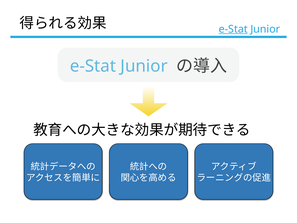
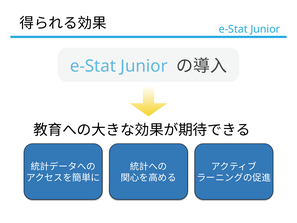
e-Stat at (233, 29) underline: present -> none
